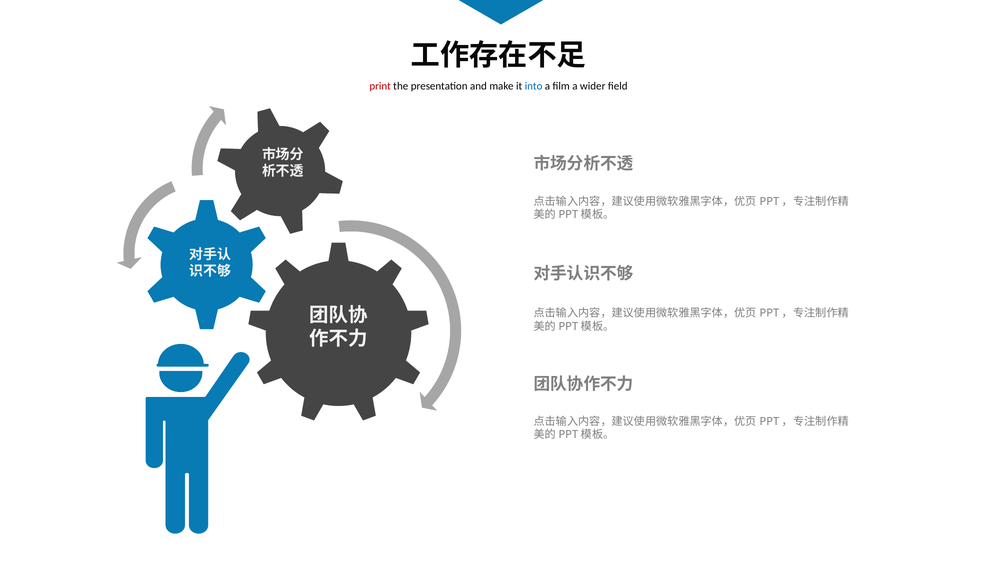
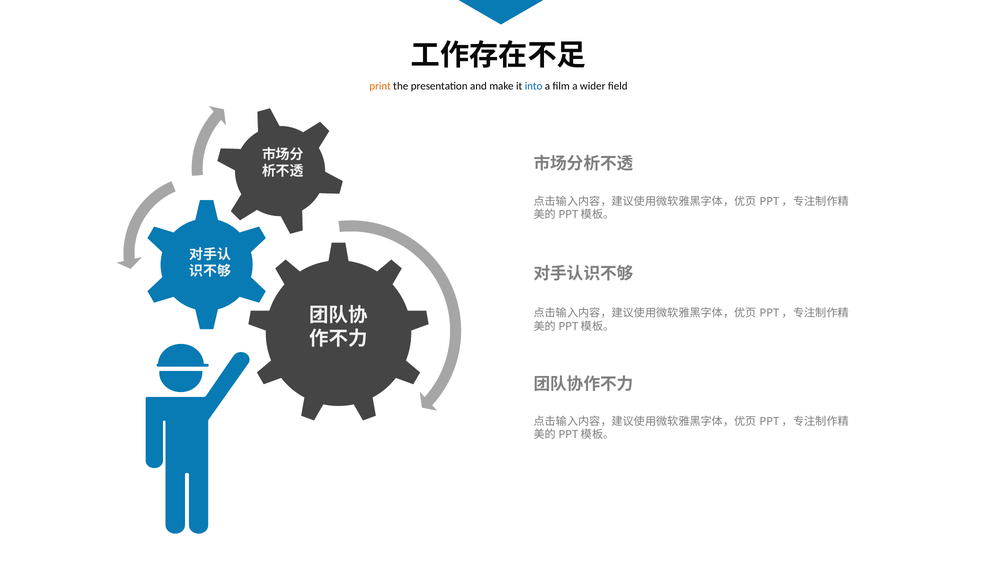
print colour: red -> orange
